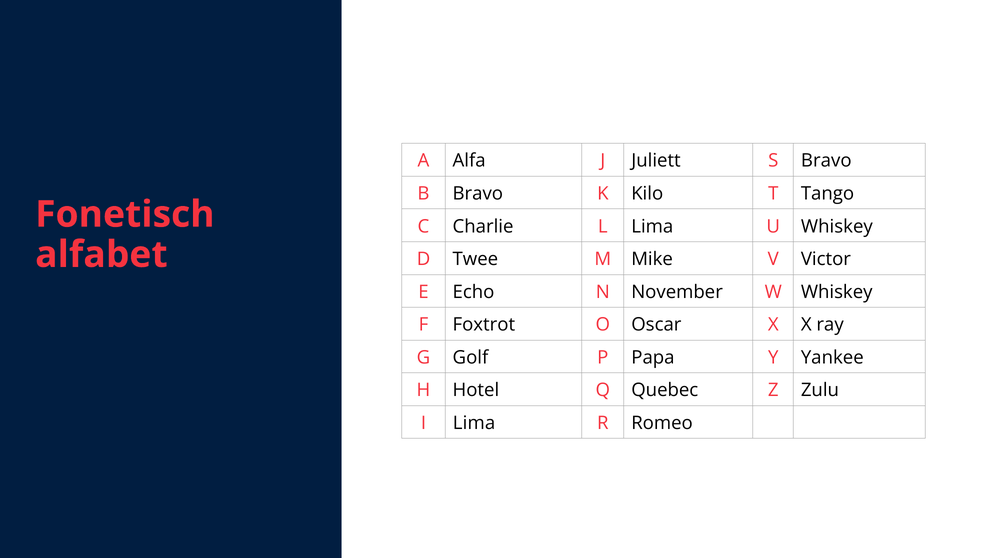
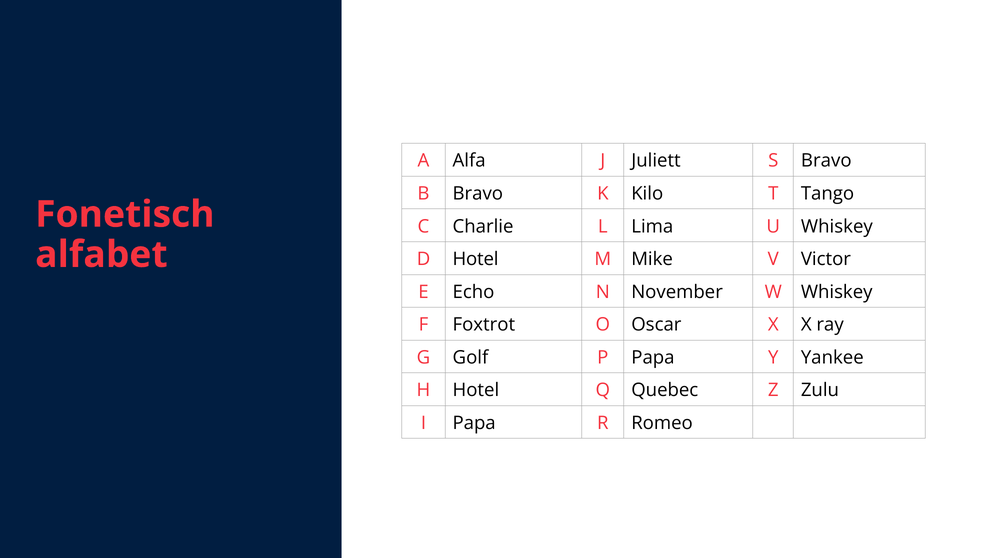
D Twee: Twee -> Hotel
I Lima: Lima -> Papa
